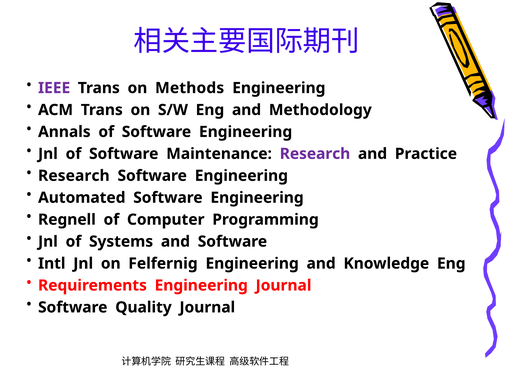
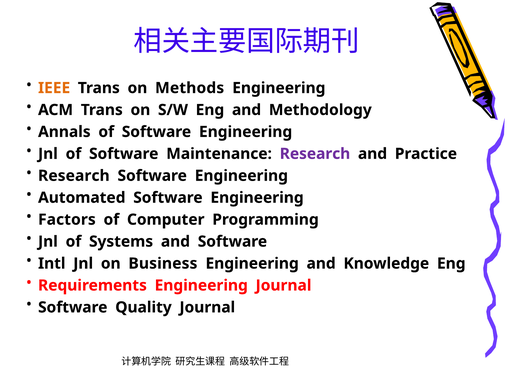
IEEE colour: purple -> orange
Regnell: Regnell -> Factors
Felfernig: Felfernig -> Business
